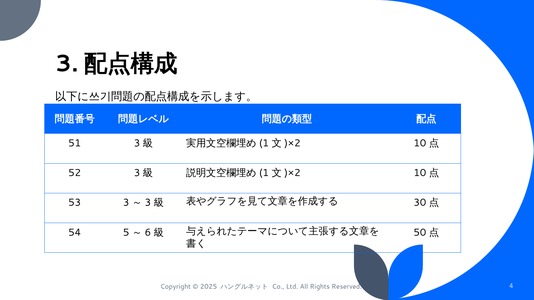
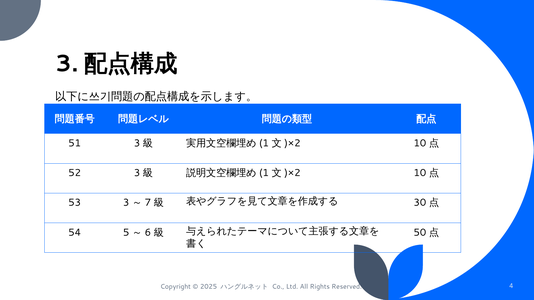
3 at (148, 203): 3 -> 7
